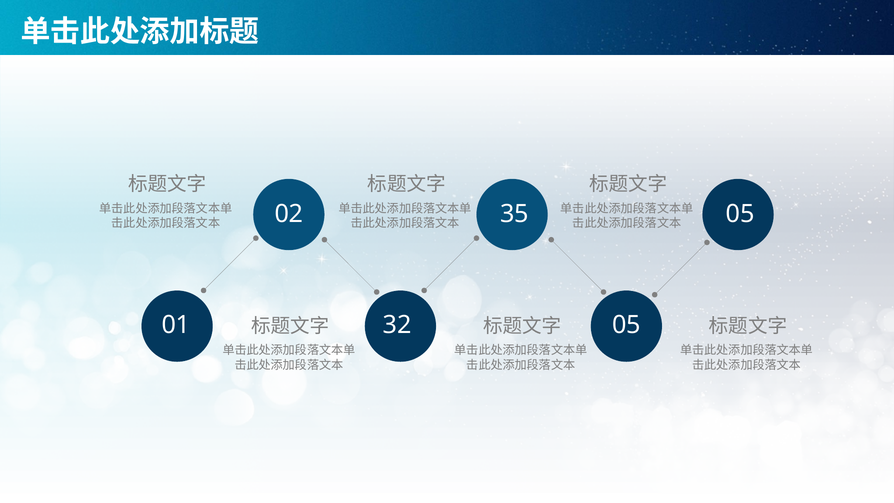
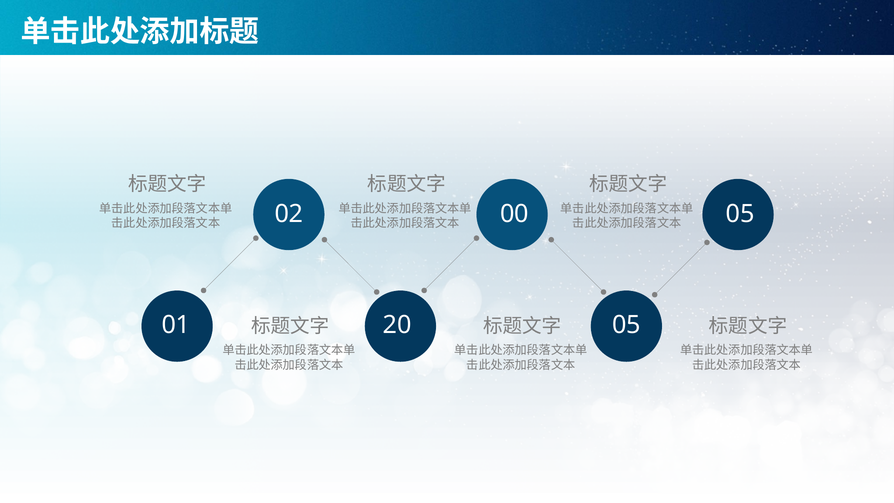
35: 35 -> 00
32: 32 -> 20
